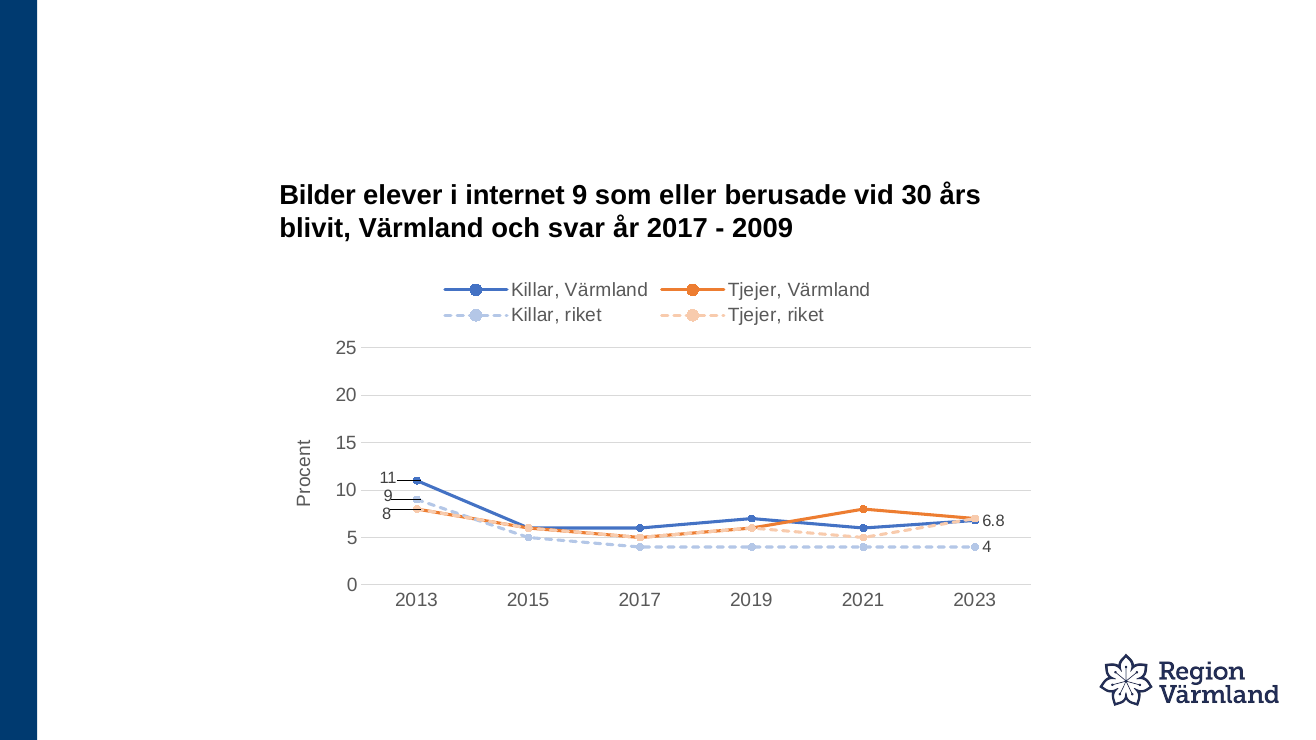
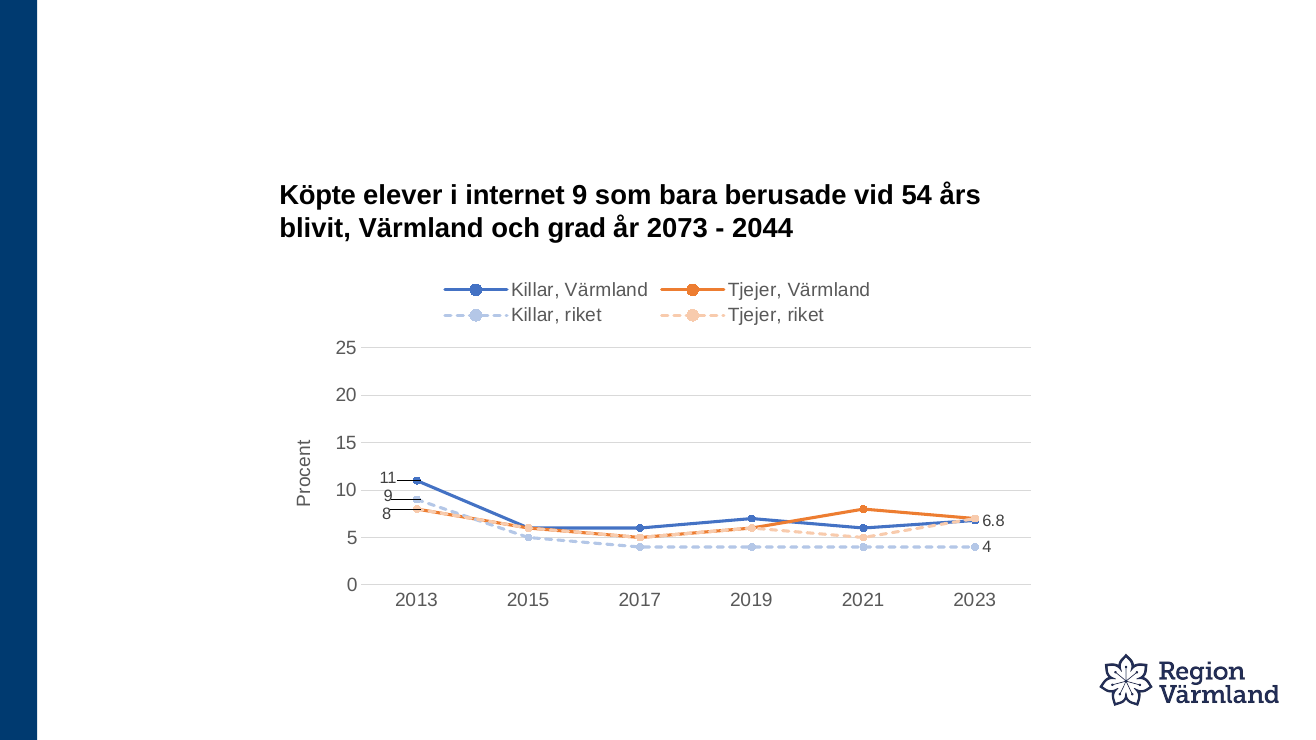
Bilder: Bilder -> Köpte
eller: eller -> bara
30: 30 -> 54
svar: svar -> grad
år 2017: 2017 -> 2073
2009: 2009 -> 2044
